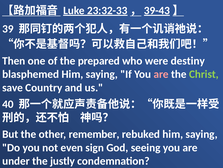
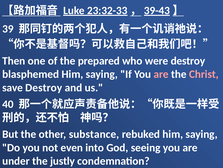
were destiny: destiny -> destroy
Christ colour: light green -> pink
save Country: Country -> Destroy
remember: remember -> substance
sign: sign -> into
